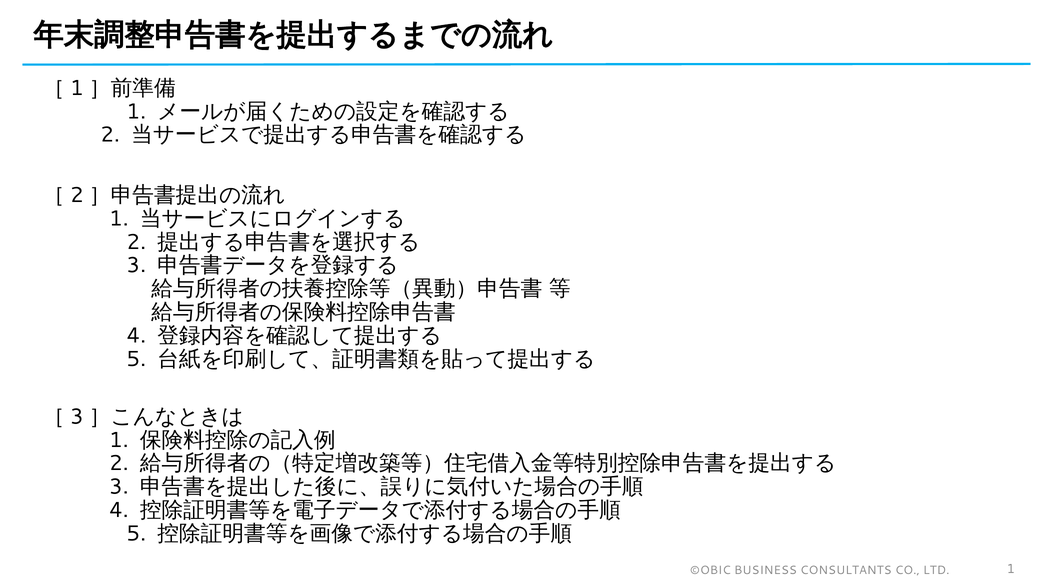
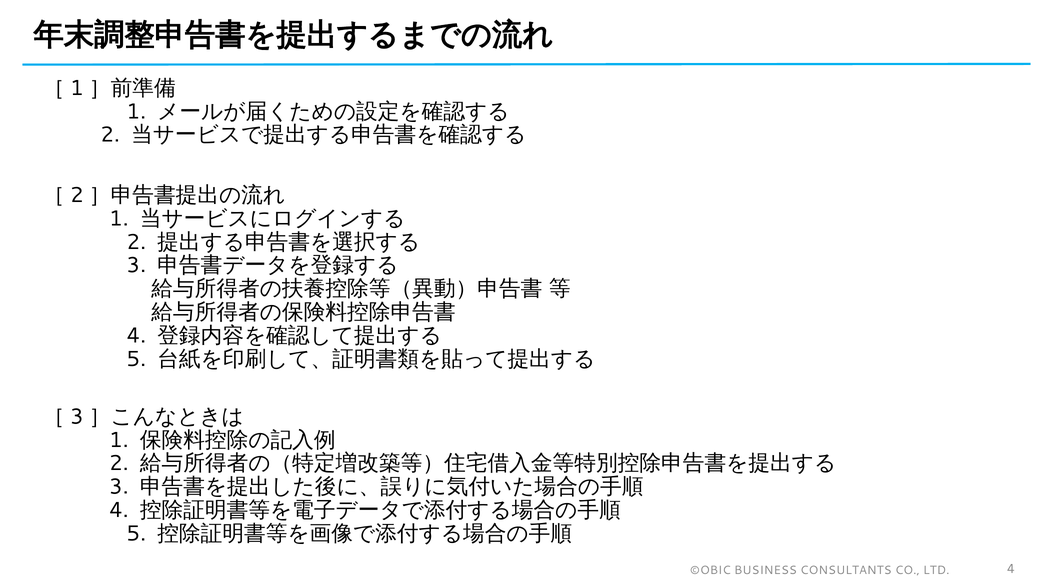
LTD 1: 1 -> 4
